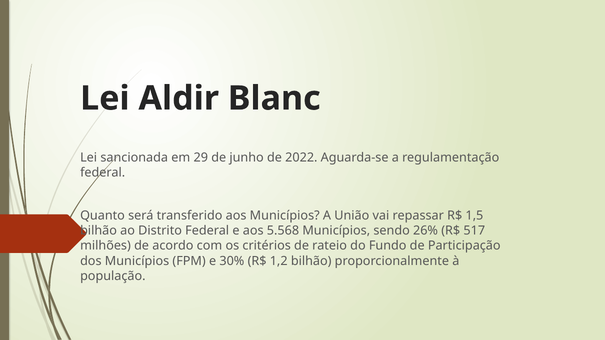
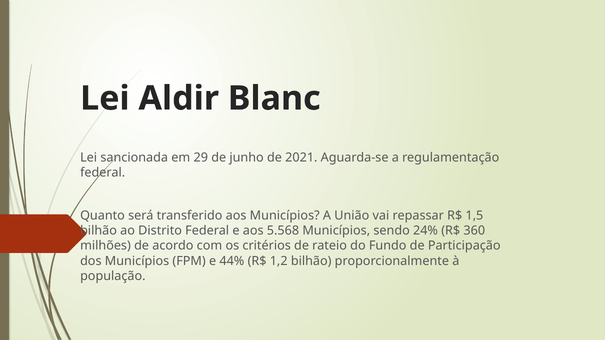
2022: 2022 -> 2021
26%: 26% -> 24%
517: 517 -> 360
30%: 30% -> 44%
